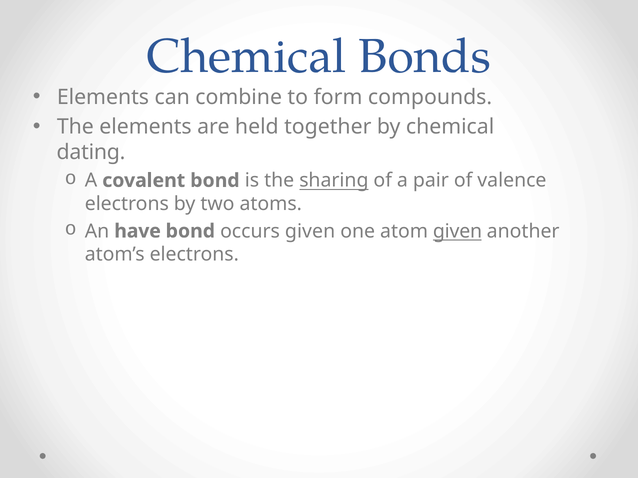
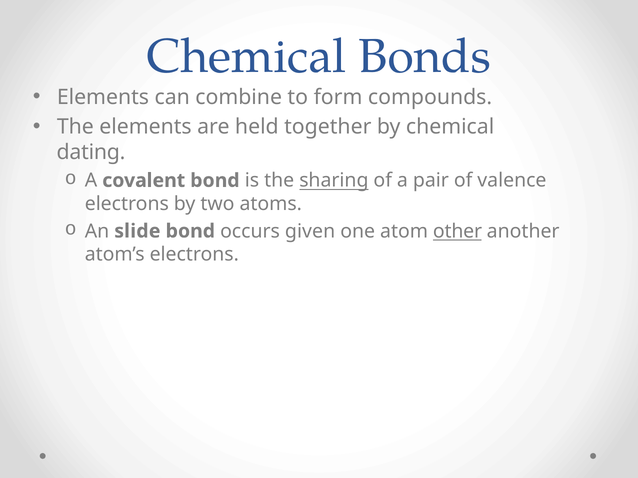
have: have -> slide
atom given: given -> other
